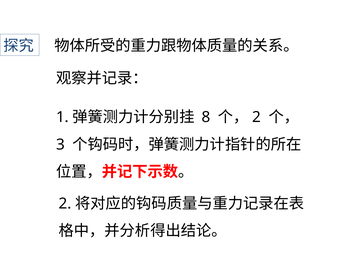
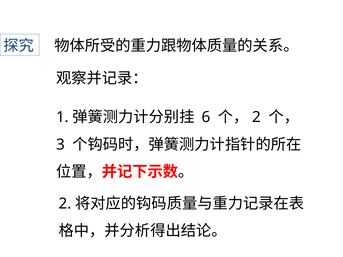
8: 8 -> 6
